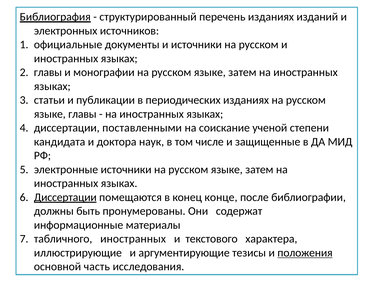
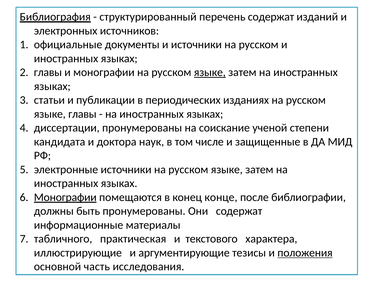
перечень изданиях: изданиях -> содержат
языке at (210, 72) underline: none -> present
диссертации поставленными: поставленными -> пронумерованы
Диссертации at (65, 197): Диссертации -> Монографии
табличного иностранных: иностранных -> практическая
